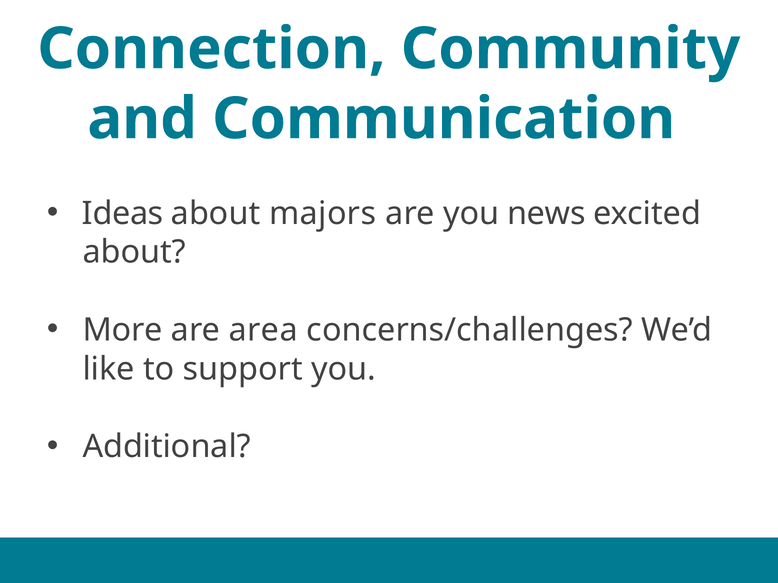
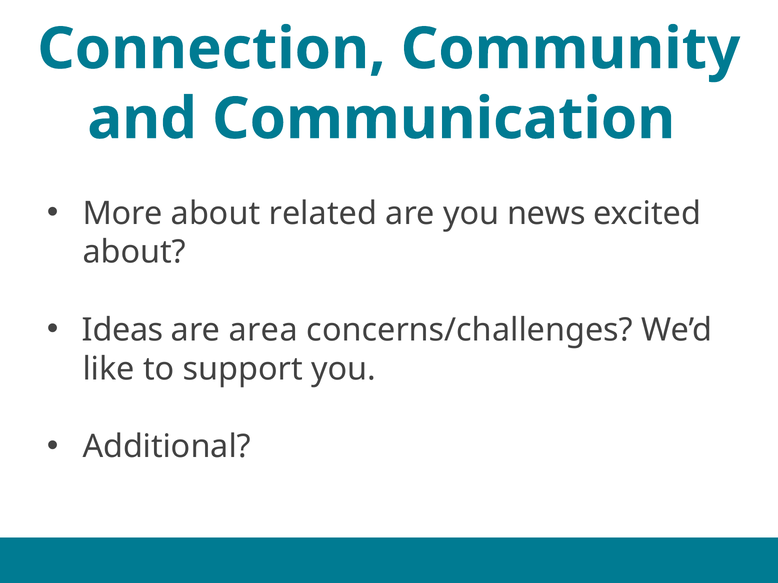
Ideas: Ideas -> More
majors: majors -> related
More: More -> Ideas
